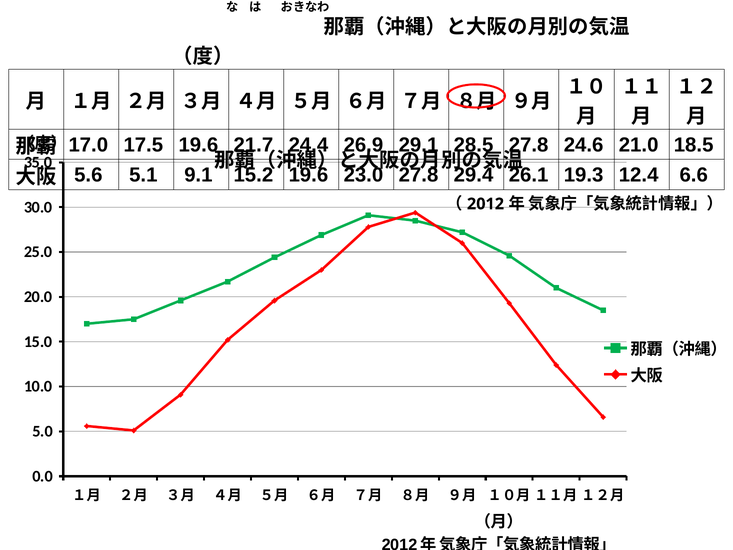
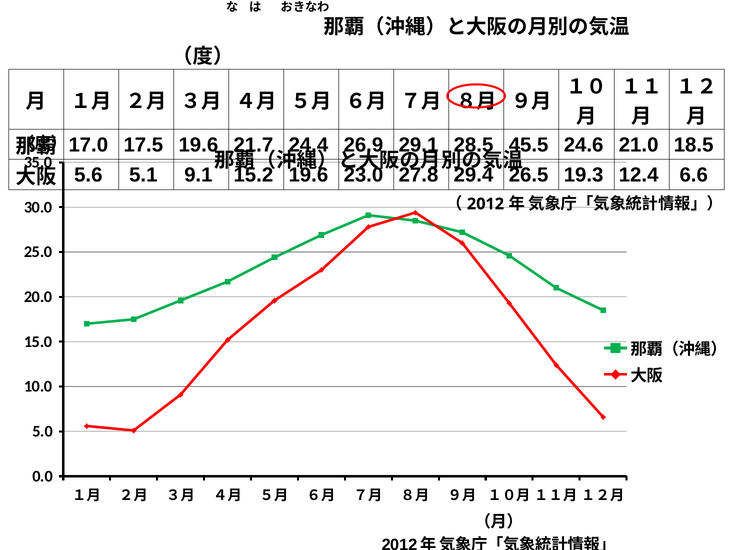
28.5 27.8: 27.8 -> 45.5
26.1: 26.1 -> 26.5
